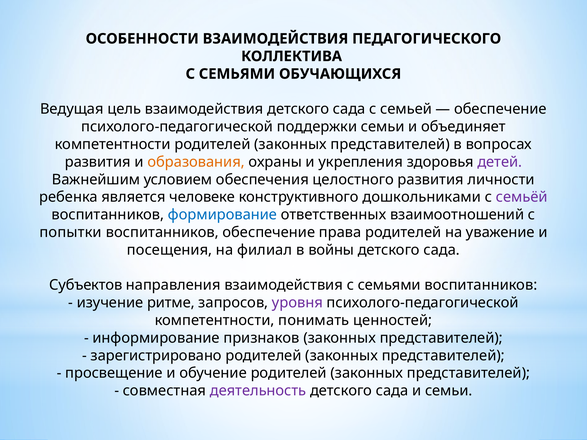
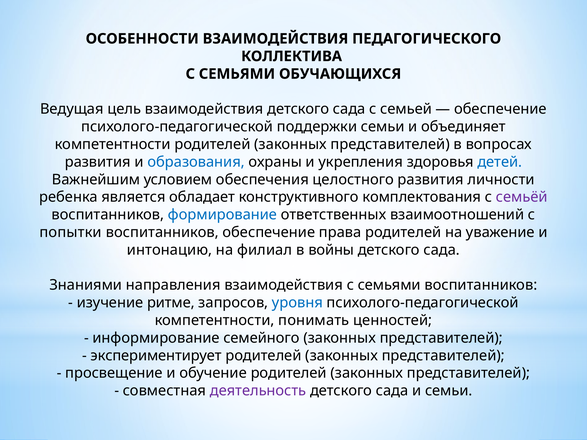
образования colour: orange -> blue
детей colour: purple -> blue
человеке: человеке -> обладает
дошкольниками: дошкольниками -> комплектования
посещения: посещения -> интонацию
Субъектов: Субъектов -> Знаниями
уровня colour: purple -> blue
признаков: признаков -> семейного
зарегистрировано: зарегистрировано -> экспериментирует
